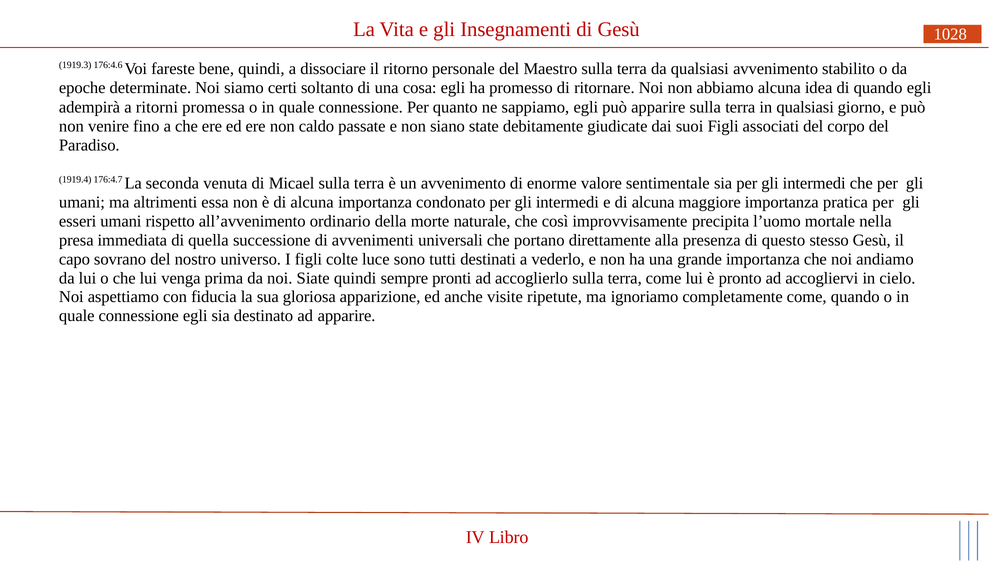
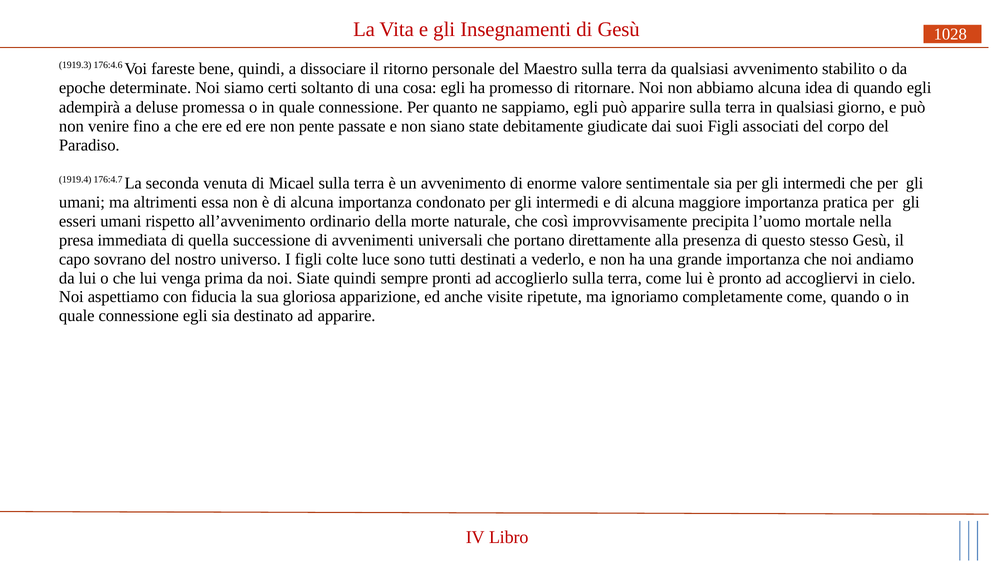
ritorni: ritorni -> deluse
caldo: caldo -> pente
